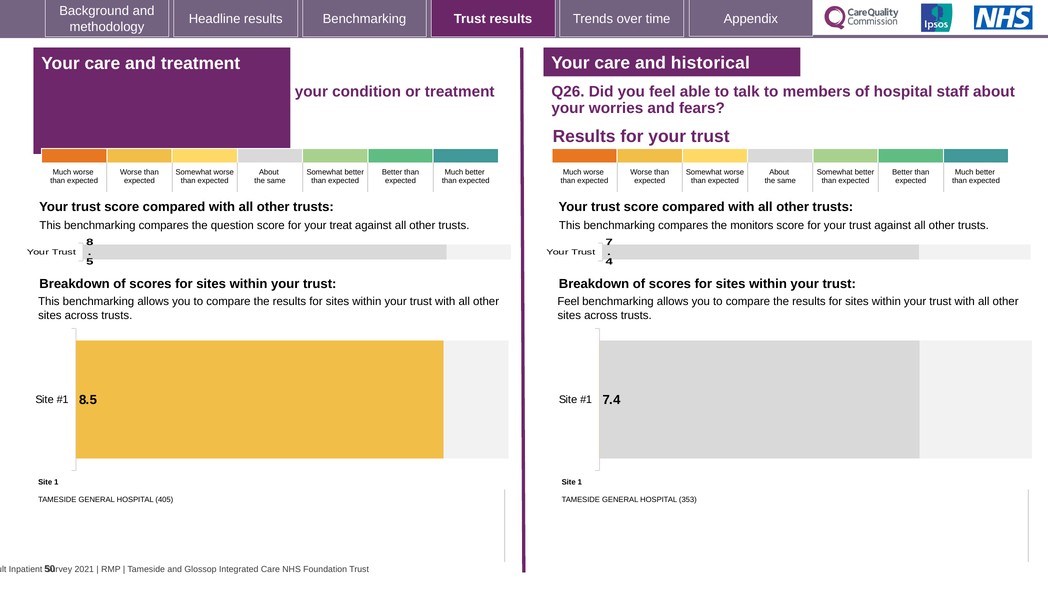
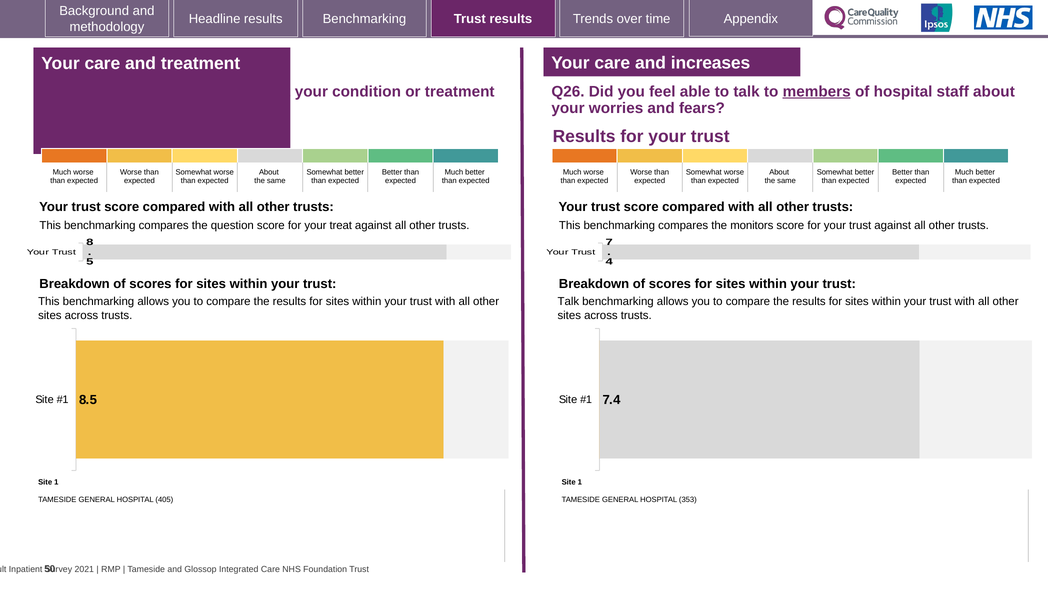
historical: historical -> increases
members underline: none -> present
Feel at (568, 301): Feel -> Talk
